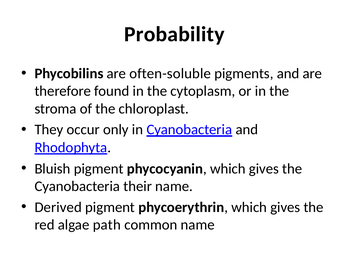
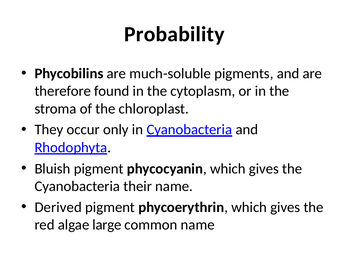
often-soluble: often-soluble -> much-soluble
path: path -> large
